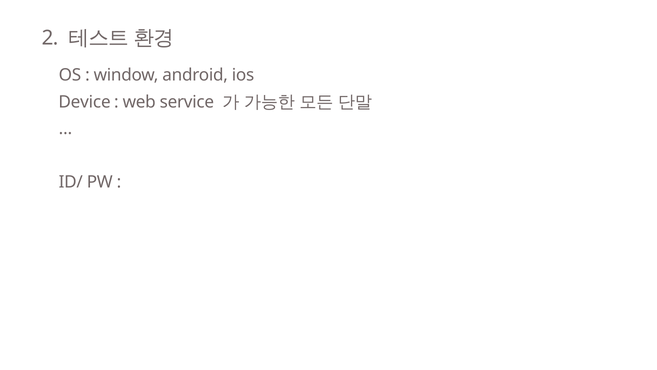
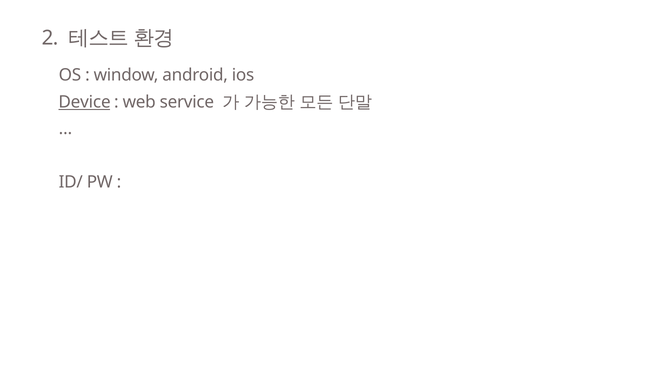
Device underline: none -> present
